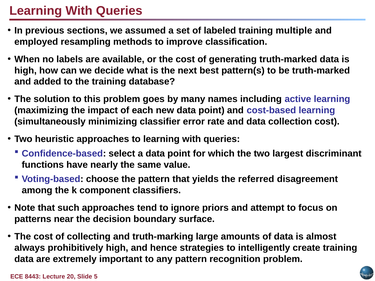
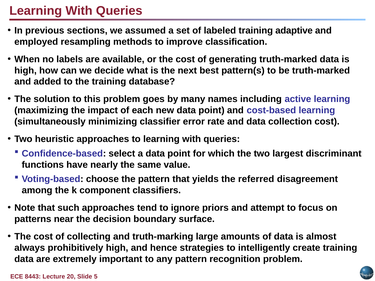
multiple: multiple -> adaptive
